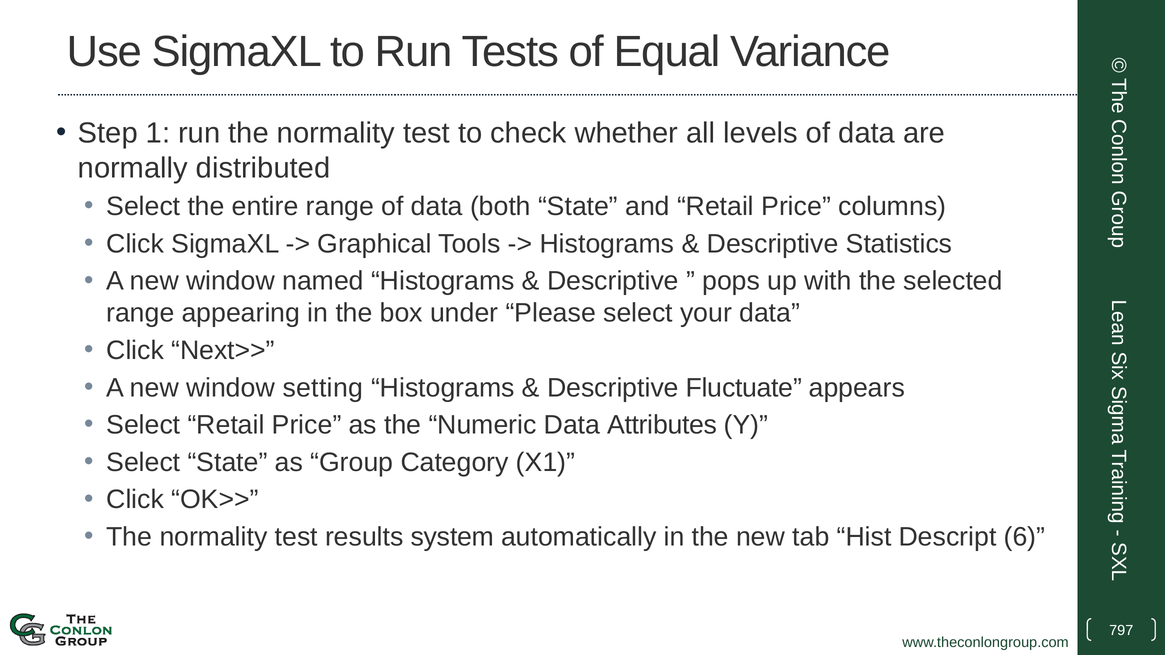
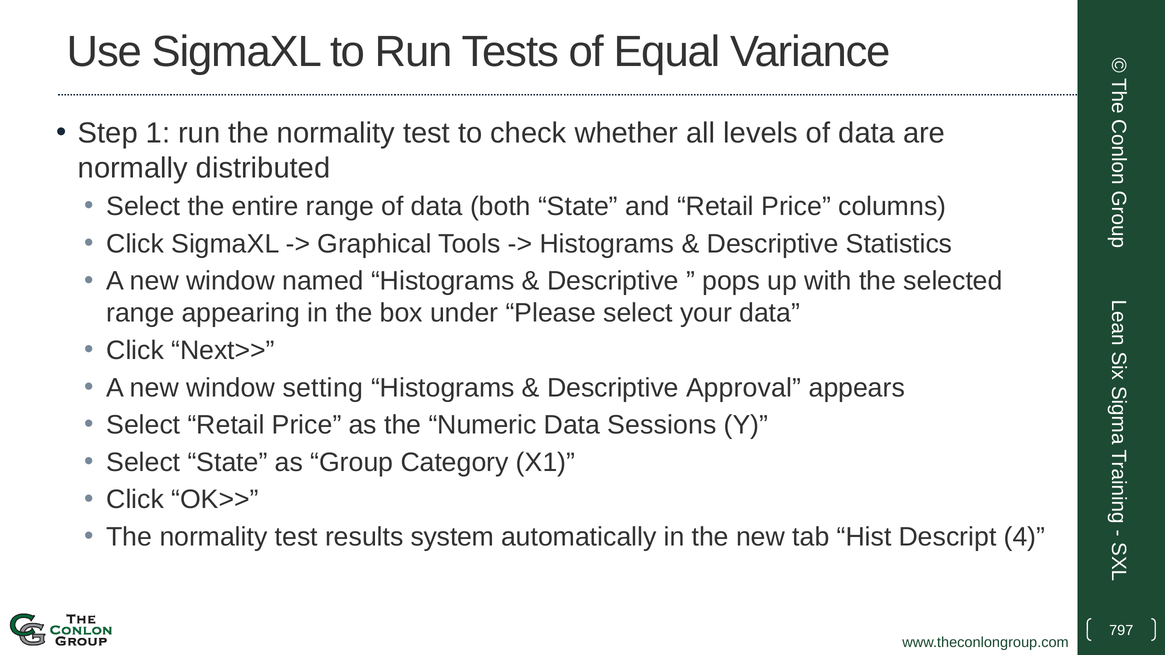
Fluctuate: Fluctuate -> Approval
Attributes: Attributes -> Sessions
6: 6 -> 4
